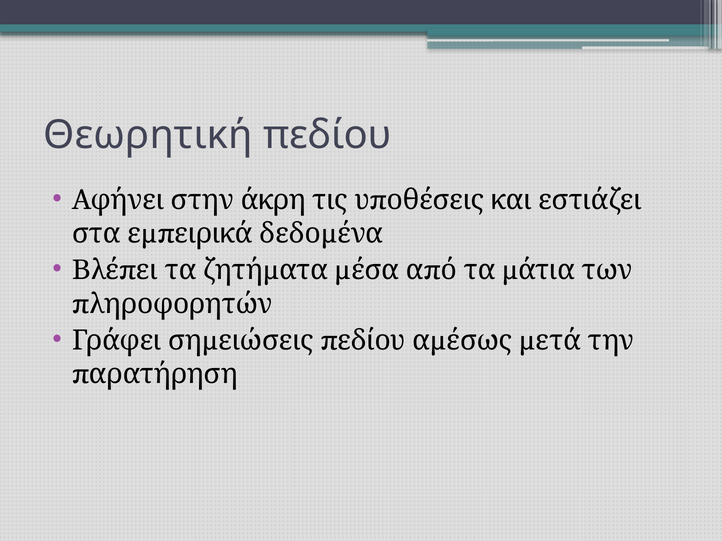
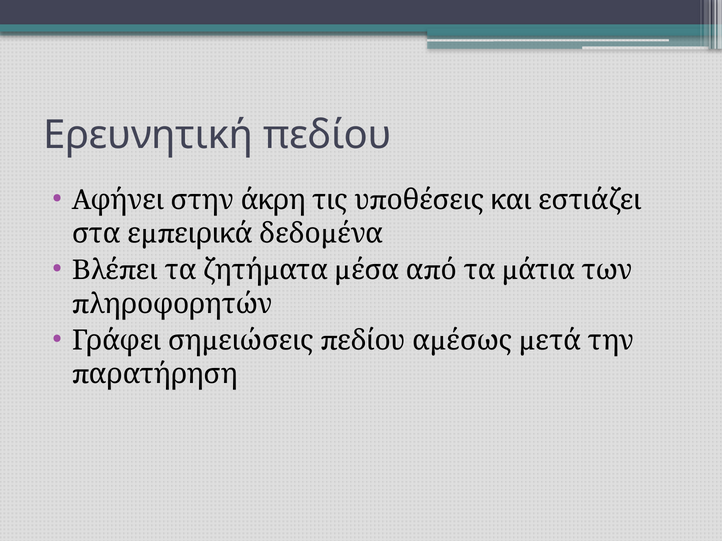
Θεωρητική: Θεωρητική -> Ερευνητική
